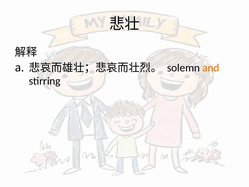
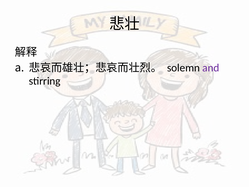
and colour: orange -> purple
